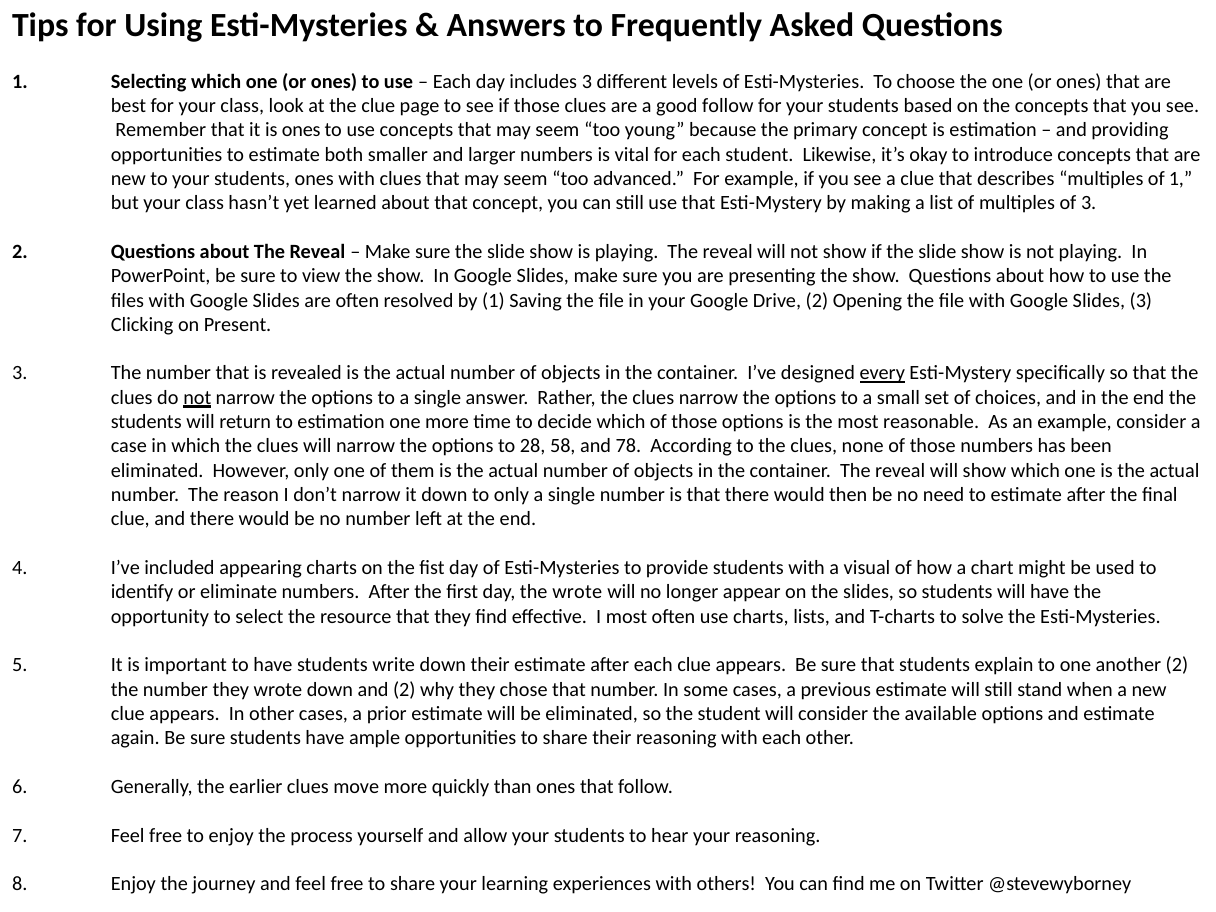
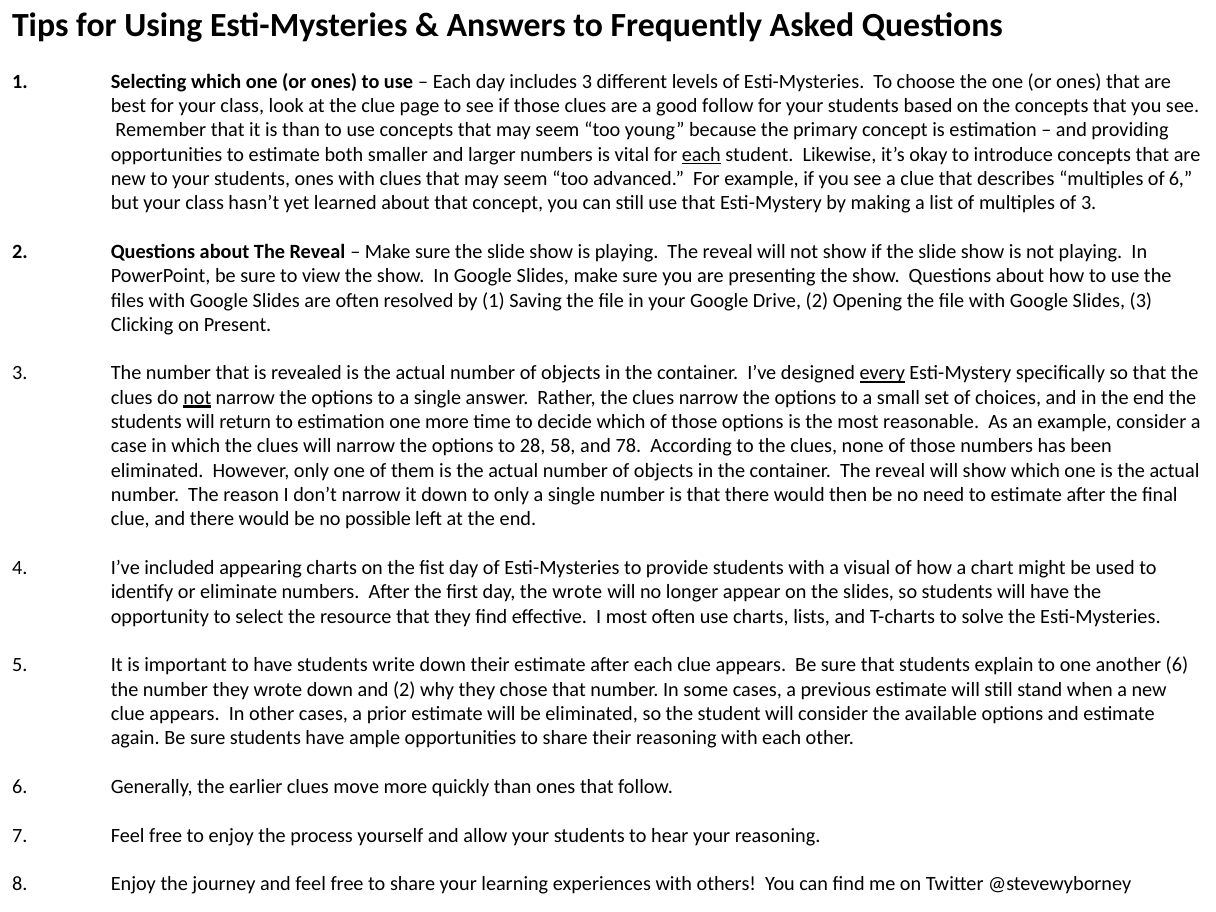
is ones: ones -> than
each at (701, 154) underline: none -> present
of 1: 1 -> 6
no number: number -> possible
another 2: 2 -> 6
